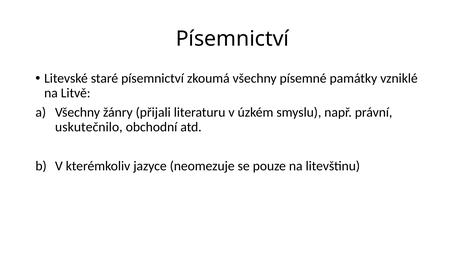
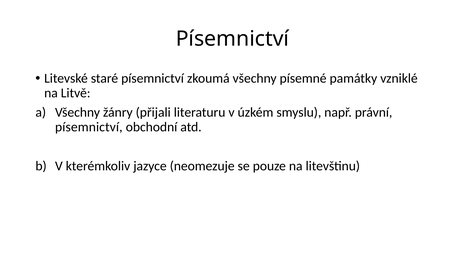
uskutečnilo at (89, 127): uskutečnilo -> písemnictví
